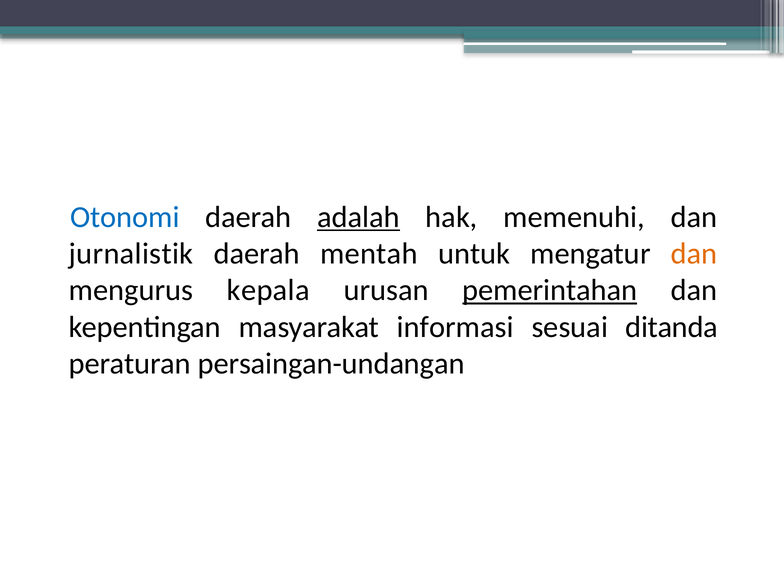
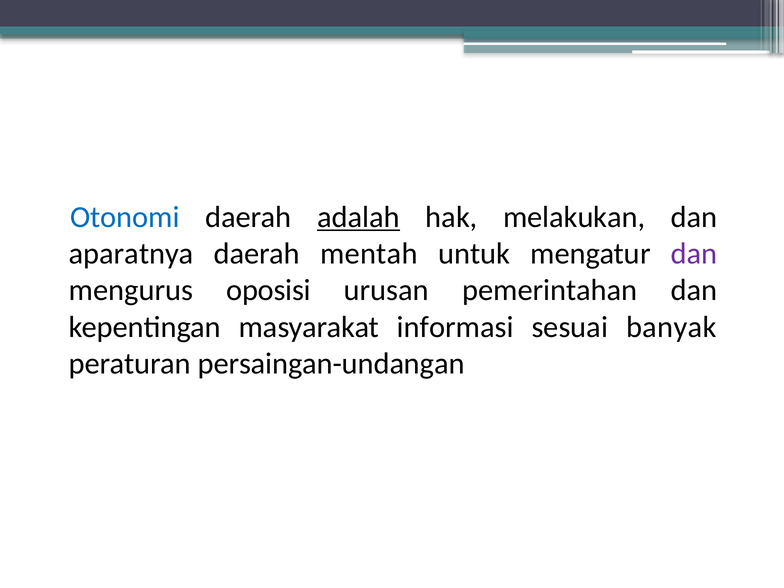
memenuhi: memenuhi -> melakukan
jurnalistik: jurnalistik -> aparatnya
dan at (694, 254) colour: orange -> purple
kepala: kepala -> oposisi
pemerintahan underline: present -> none
ditanda: ditanda -> banyak
